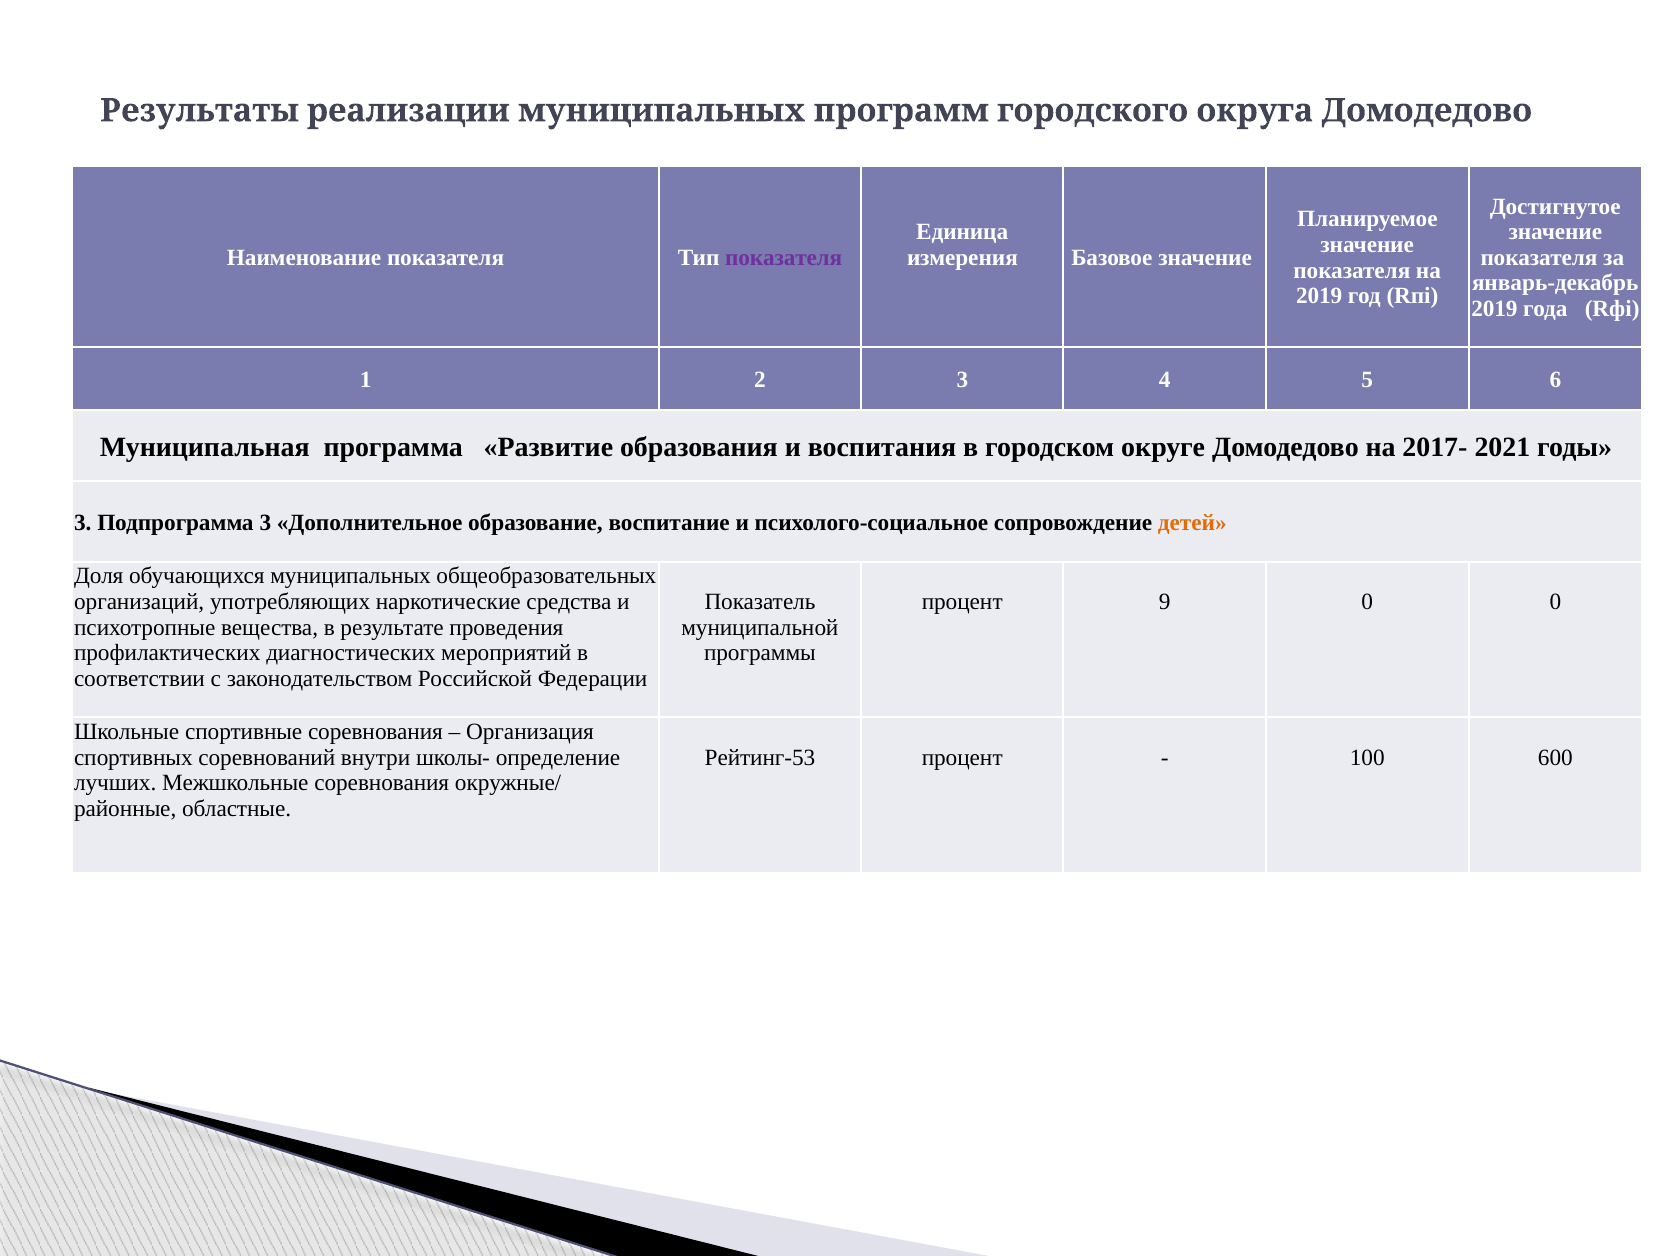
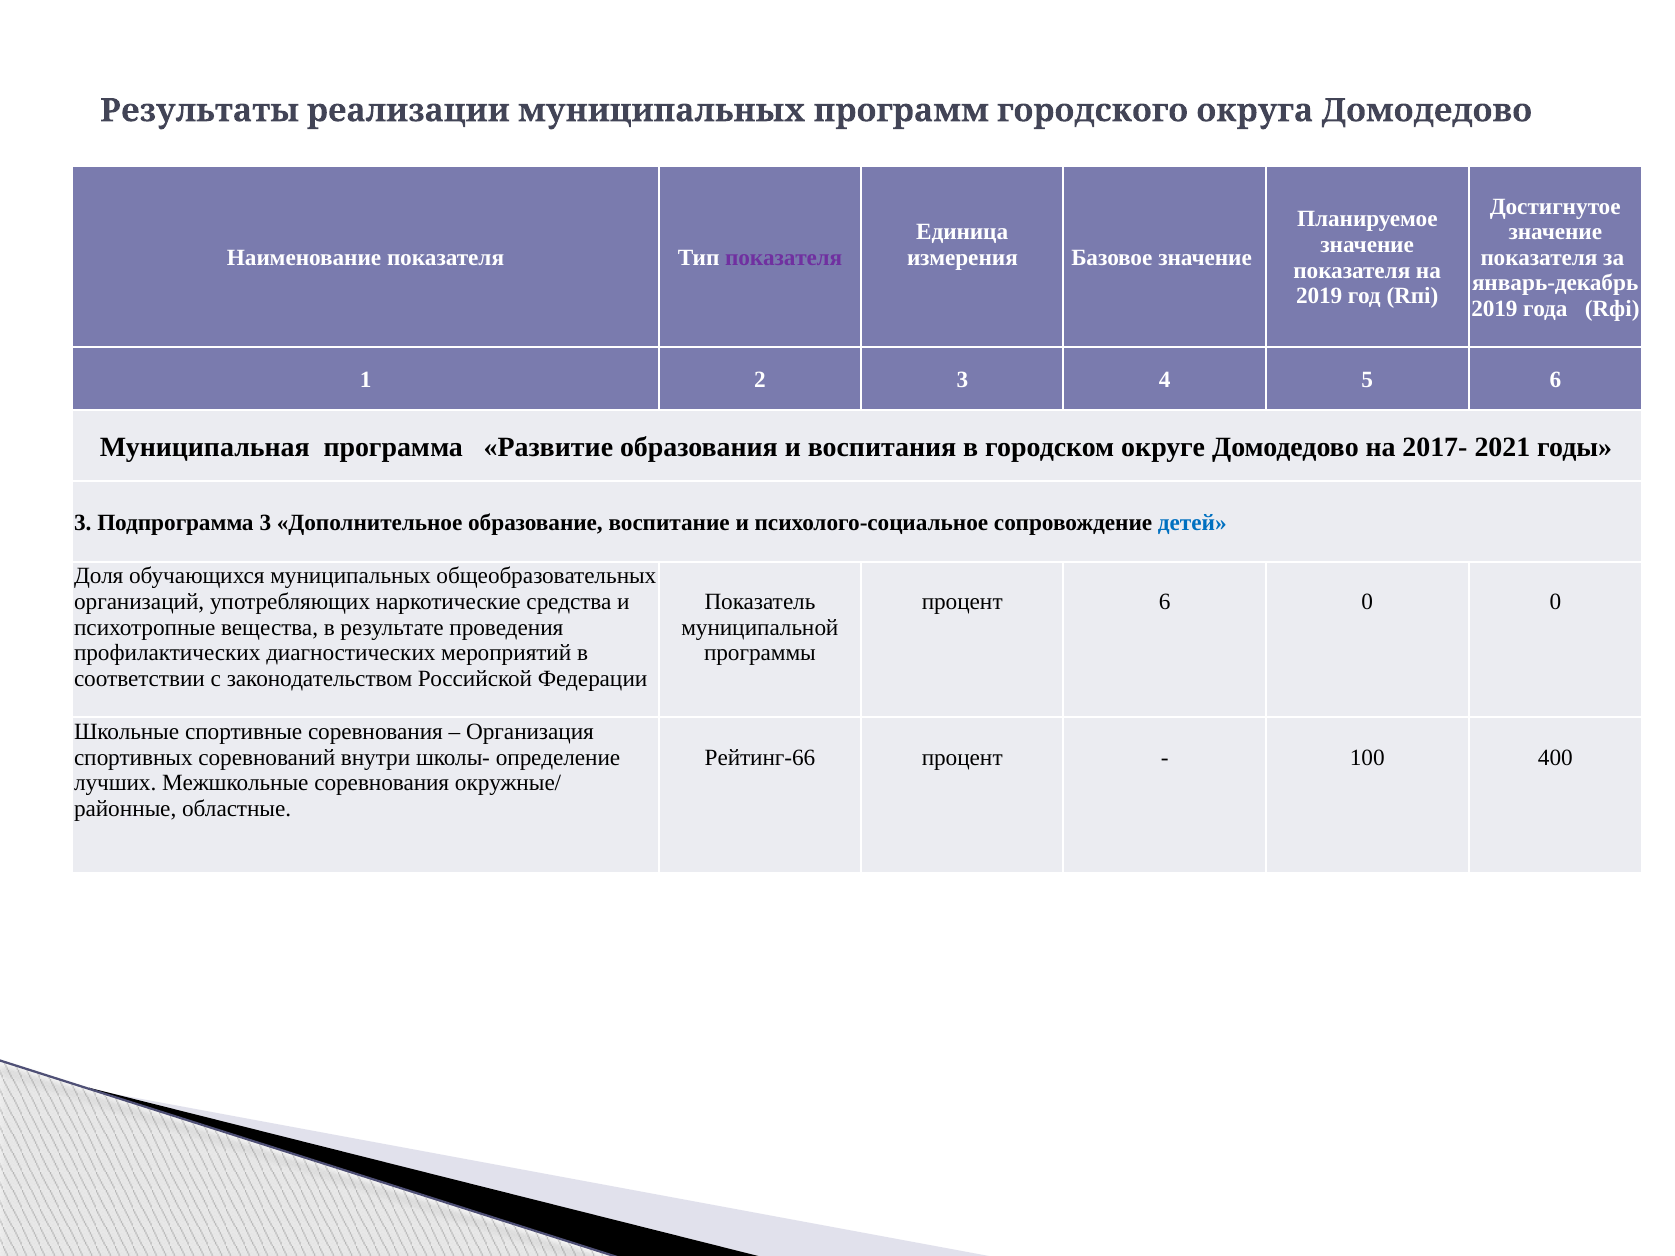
детей colour: orange -> blue
процент 9: 9 -> 6
Рейтинг-53: Рейтинг-53 -> Рейтинг-66
600: 600 -> 400
